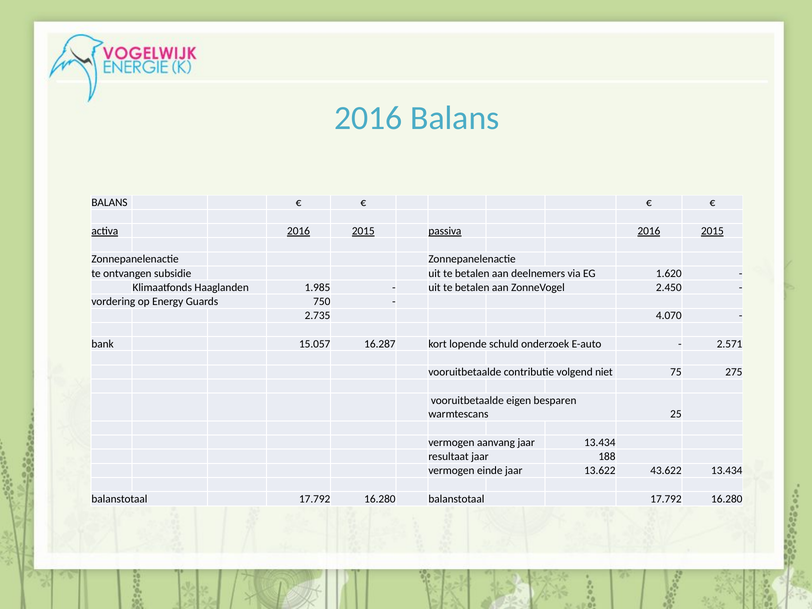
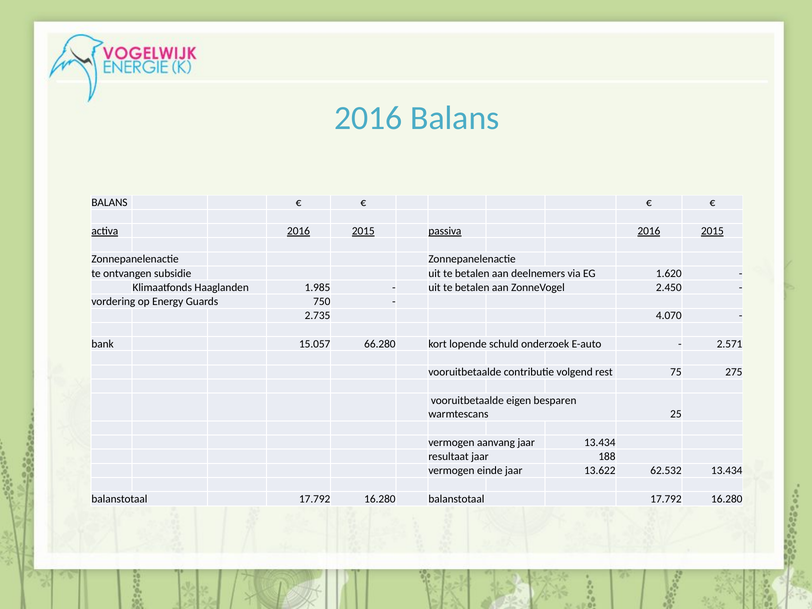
16.287: 16.287 -> 66.280
niet: niet -> rest
43.622: 43.622 -> 62.532
